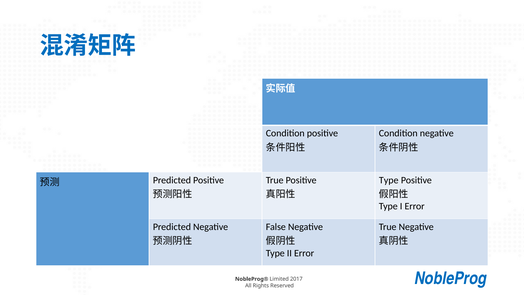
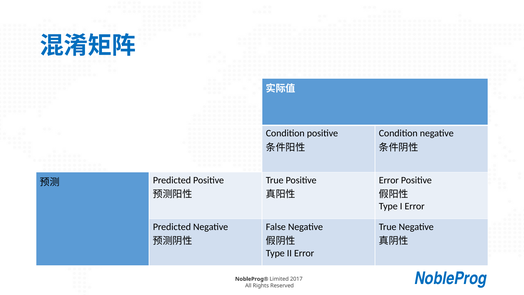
Type at (389, 180): Type -> Error
